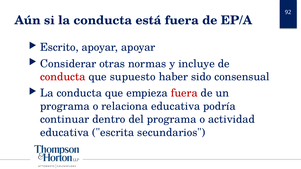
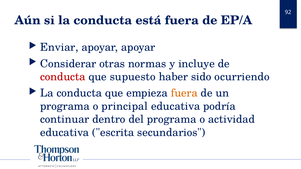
Escrito: Escrito -> Enviar
consensual: consensual -> ocurriendo
fuera at (184, 93) colour: red -> orange
relaciona: relaciona -> principal
